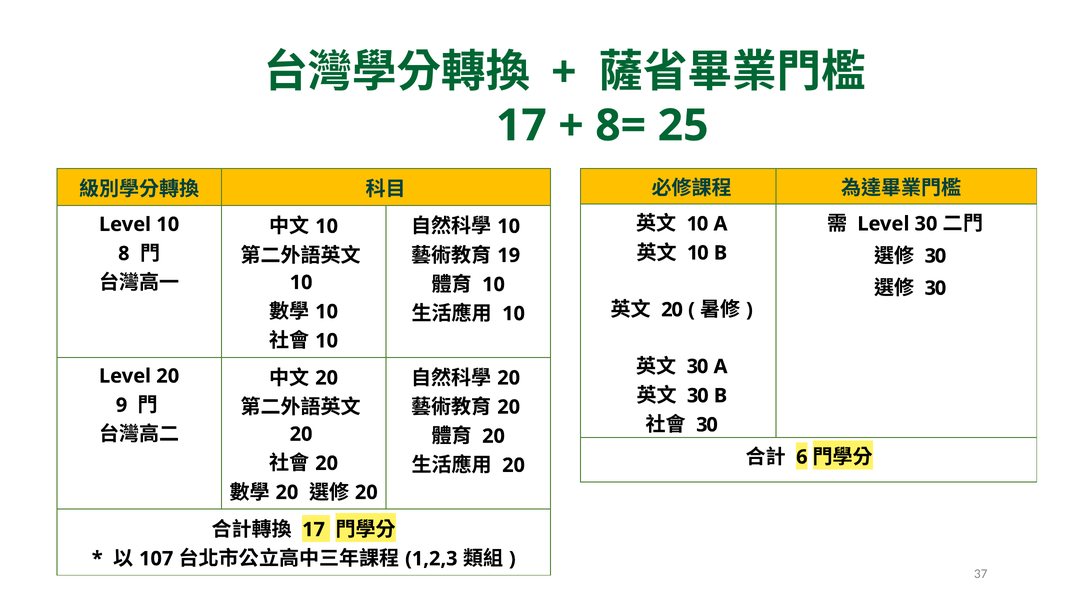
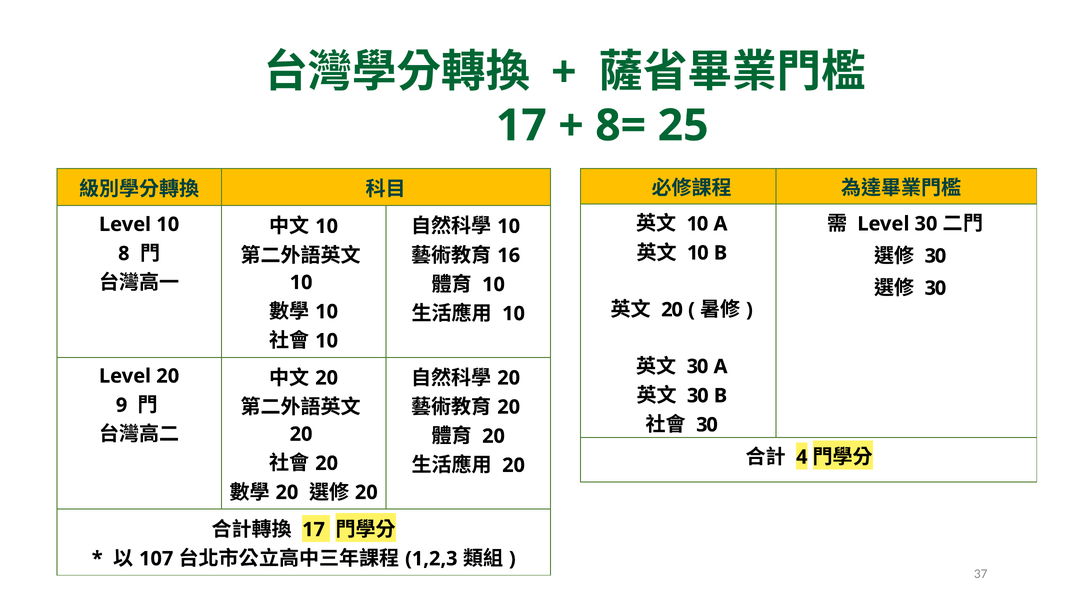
19: 19 -> 16
6: 6 -> 4
